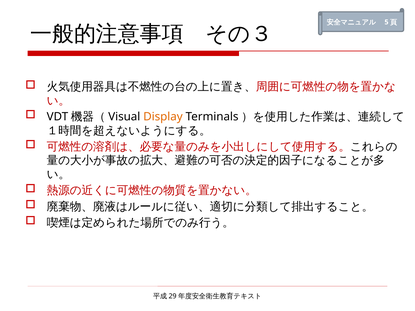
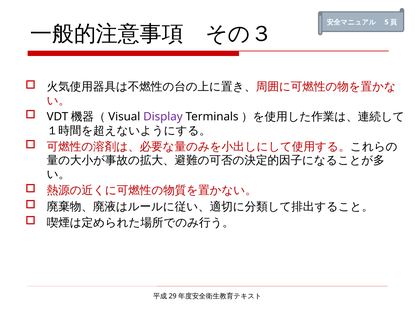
Display colour: orange -> purple
